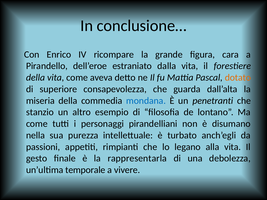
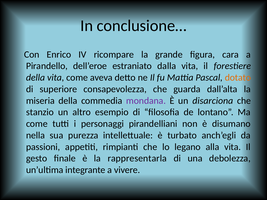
mondana colour: blue -> purple
penetranti: penetranti -> disarciona
temporale: temporale -> integrante
